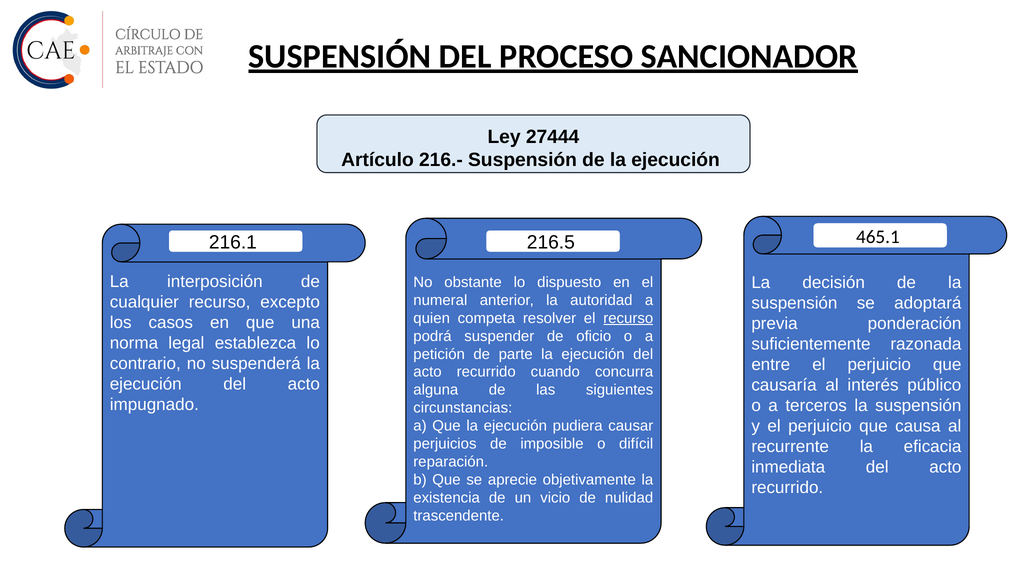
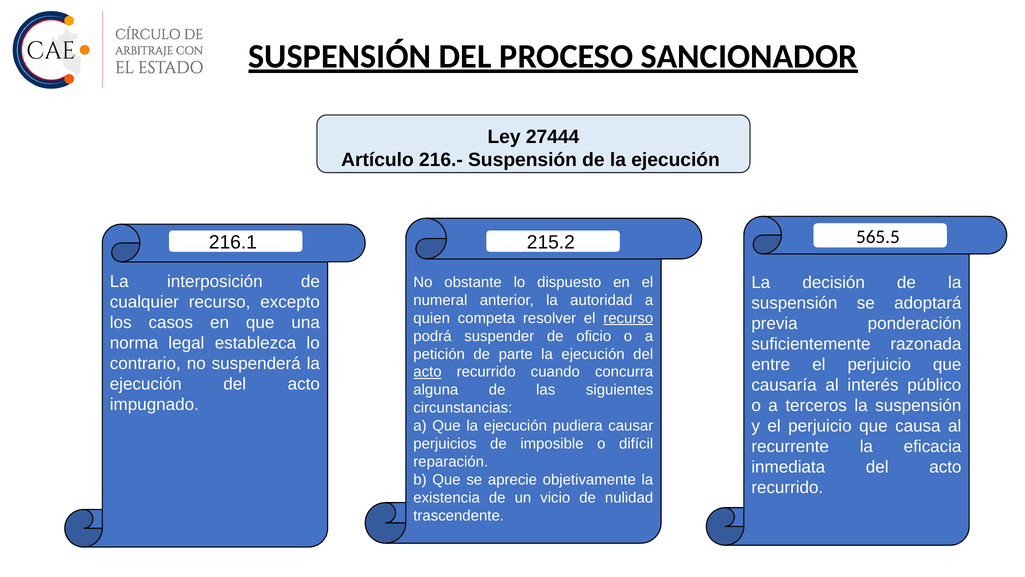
465.1: 465.1 -> 565.5
216.5: 216.5 -> 215.2
acto at (427, 372) underline: none -> present
